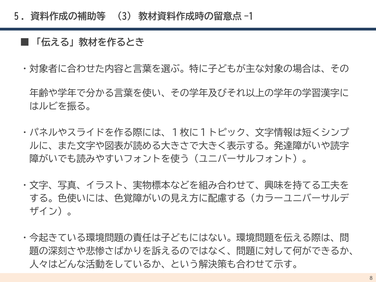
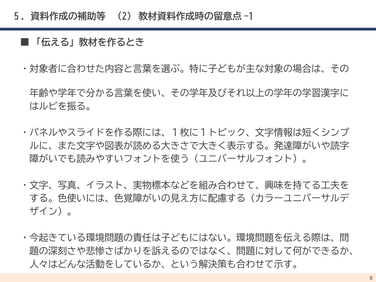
3: 3 -> 2
